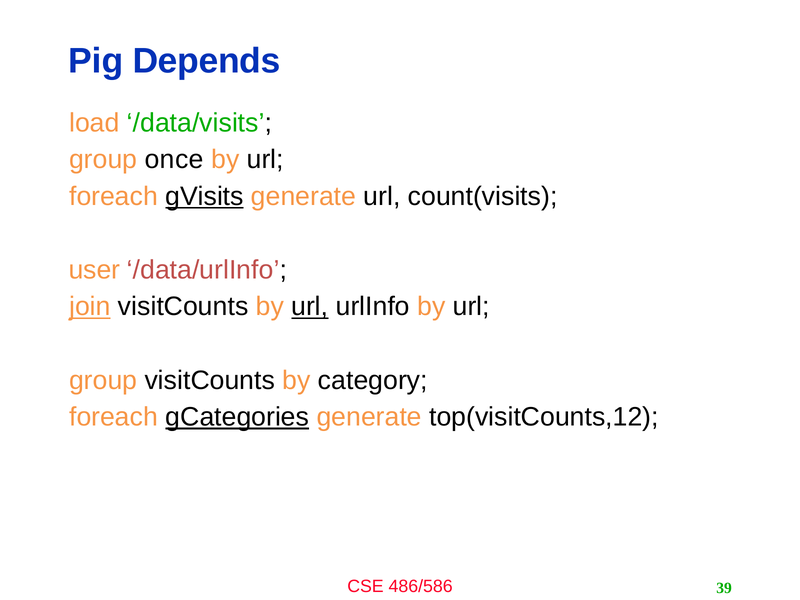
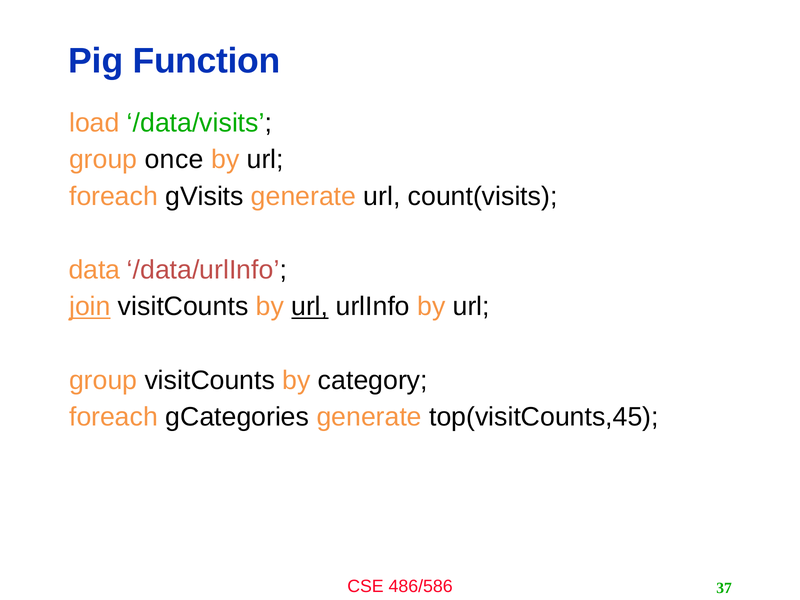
Depends: Depends -> Function
gVisits underline: present -> none
user: user -> data
gCategories underline: present -> none
top(visitCounts,12: top(visitCounts,12 -> top(visitCounts,45
39: 39 -> 37
